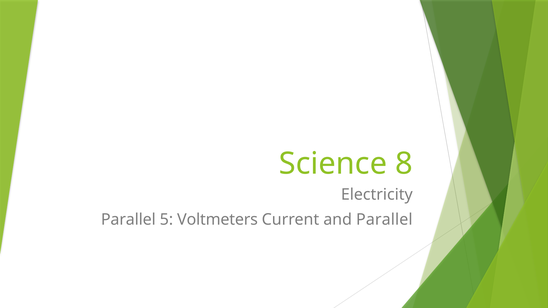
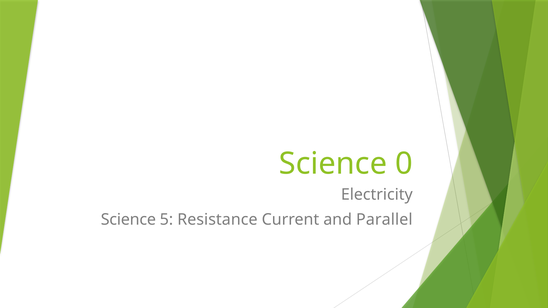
8: 8 -> 0
Parallel at (128, 220): Parallel -> Science
Voltmeters: Voltmeters -> Resistance
